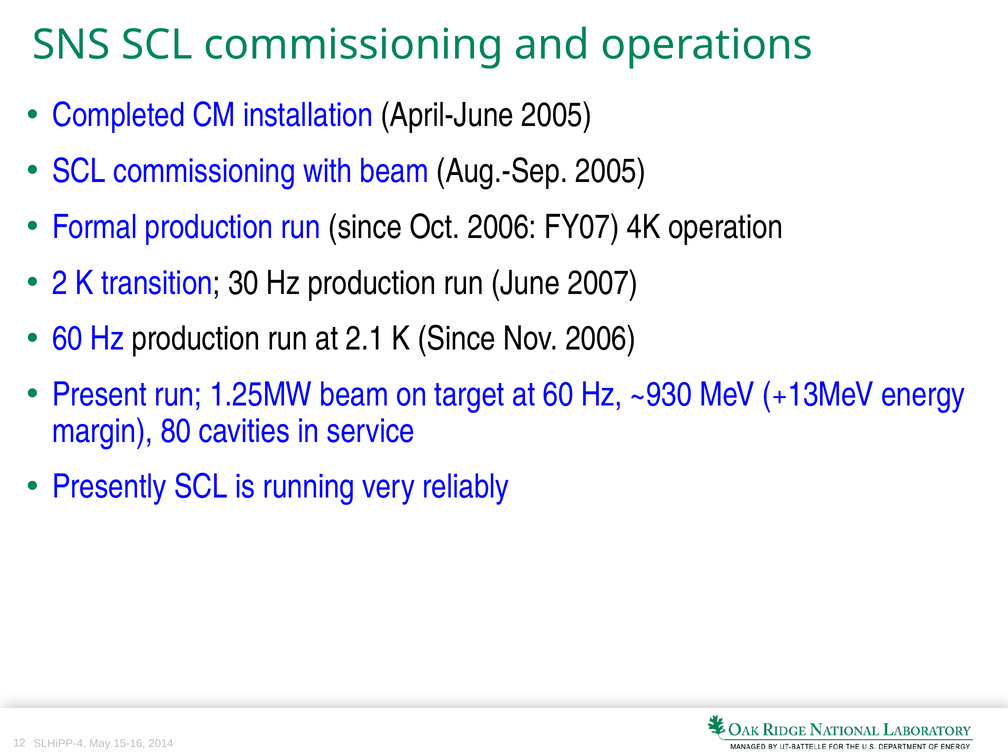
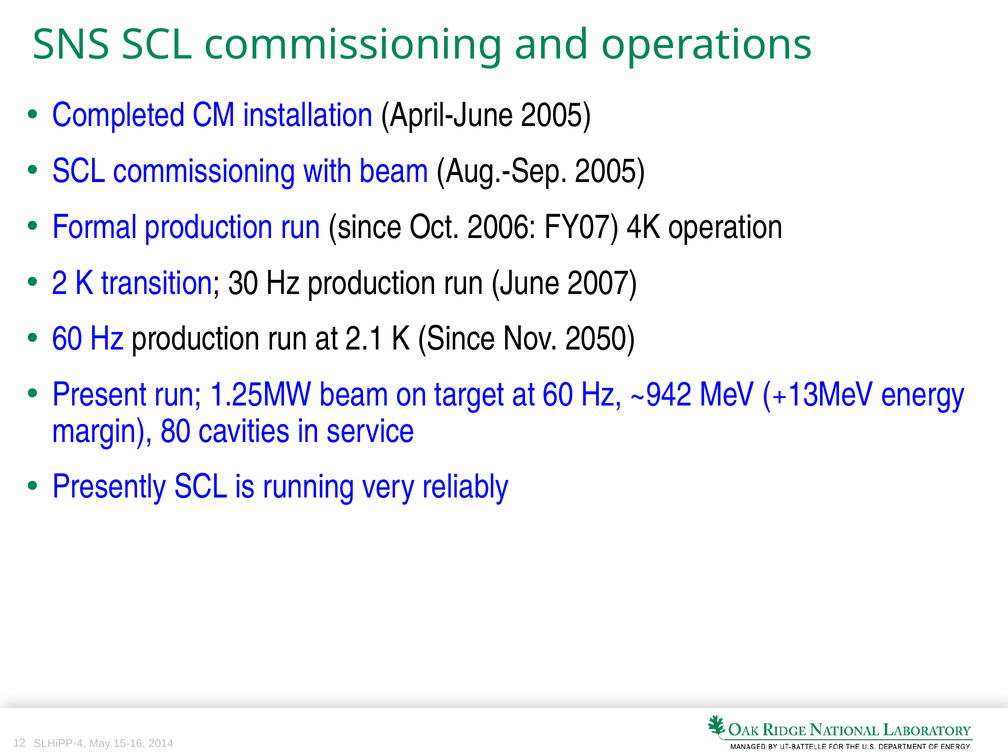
Nov 2006: 2006 -> 2050
~930: ~930 -> ~942
